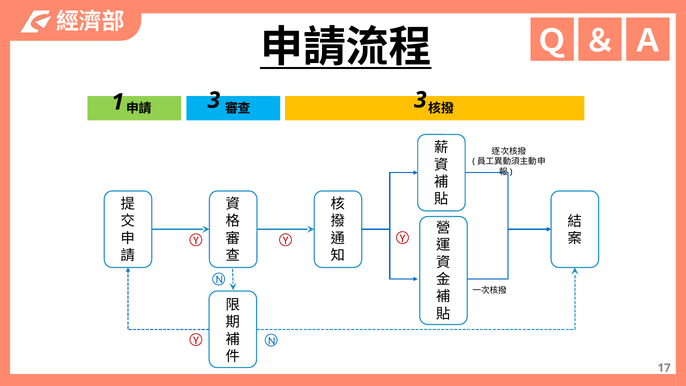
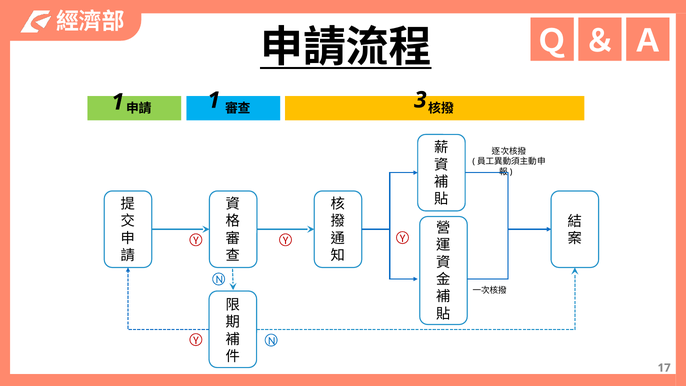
3 at (214, 100): 3 -> 1
